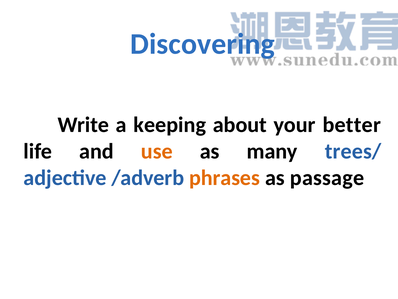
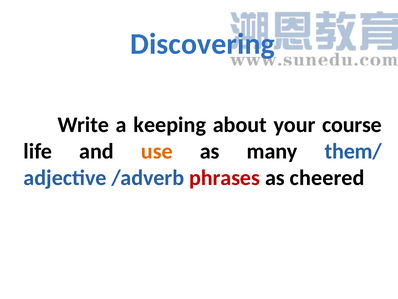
better: better -> course
trees/: trees/ -> them/
phrases colour: orange -> red
passage: passage -> cheered
